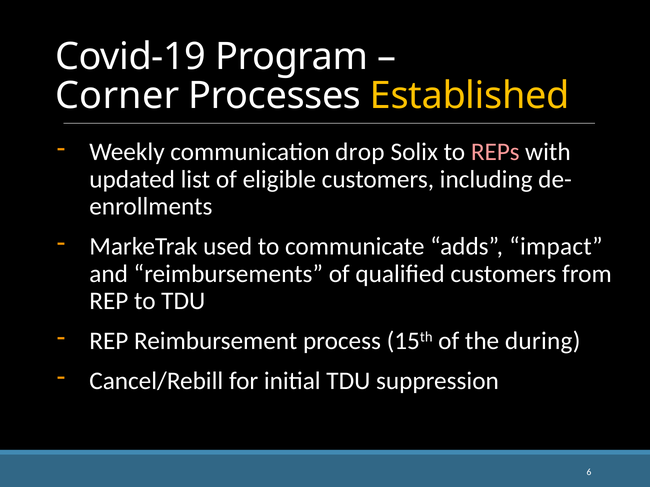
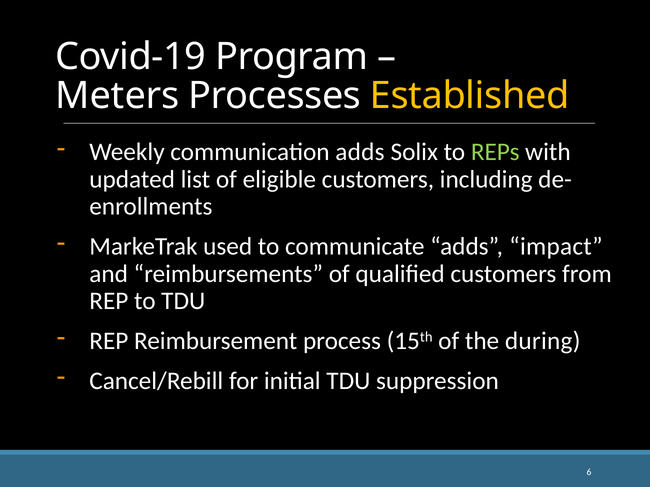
Corner: Corner -> Meters
communication drop: drop -> adds
REPs colour: pink -> light green
